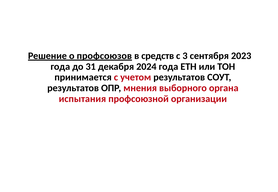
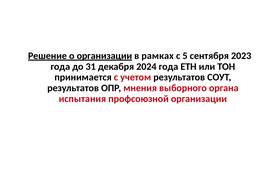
о профсоюзов: профсоюзов -> организации
средств: средств -> рамках
3: 3 -> 5
